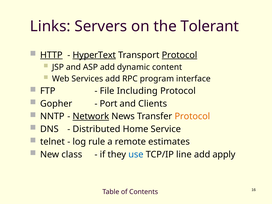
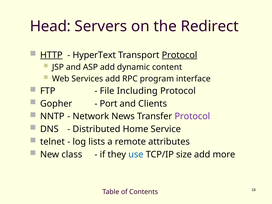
Links: Links -> Head
Tolerant: Tolerant -> Redirect
HyperText underline: present -> none
Network underline: present -> none
Protocol at (192, 116) colour: orange -> purple
rule: rule -> lists
estimates: estimates -> attributes
line: line -> size
apply: apply -> more
